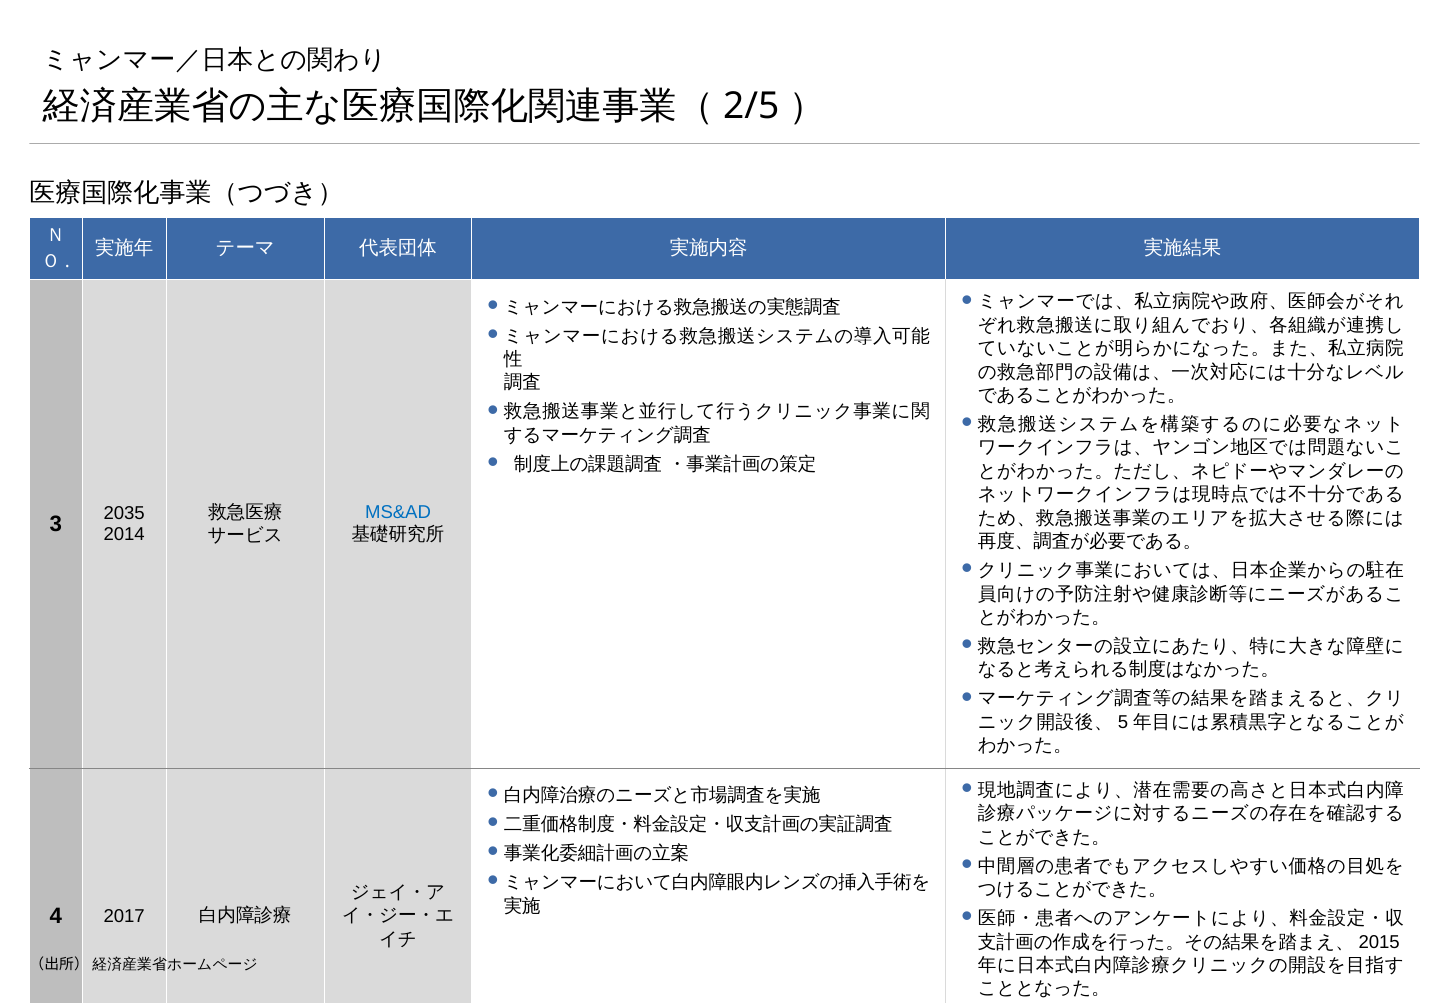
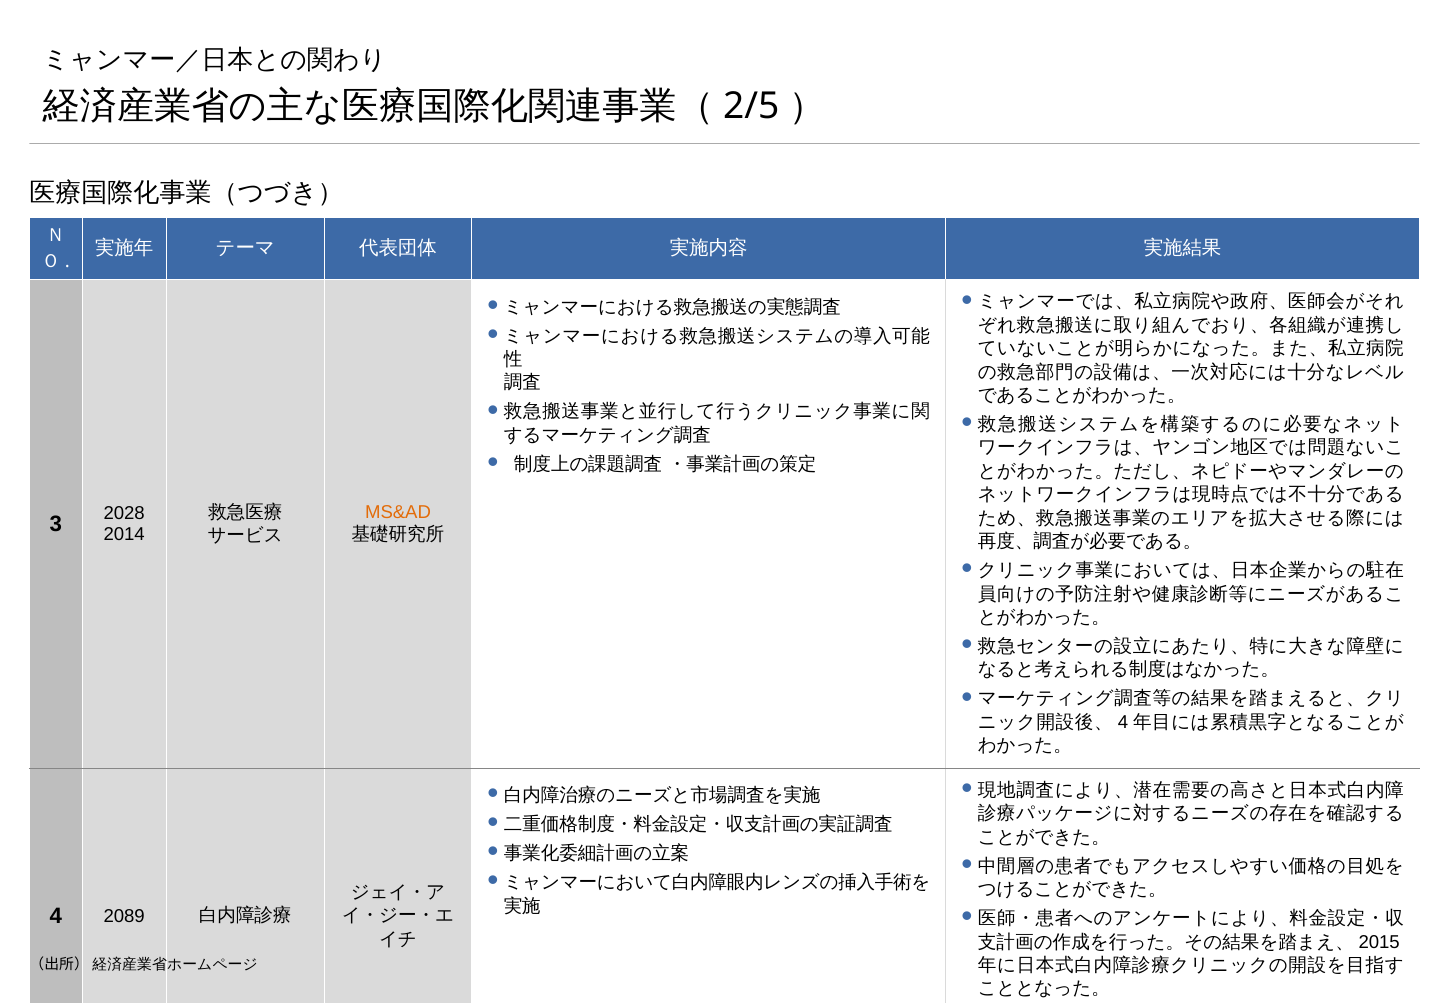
MS&AD colour: blue -> orange
2035: 2035 -> 2028
5 at (1123, 722): 5 -> 4
2017: 2017 -> 2089
